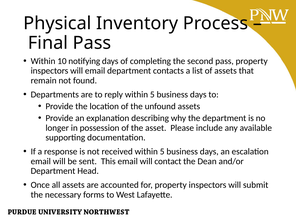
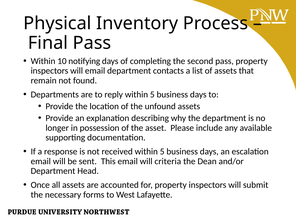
contact: contact -> criteria
